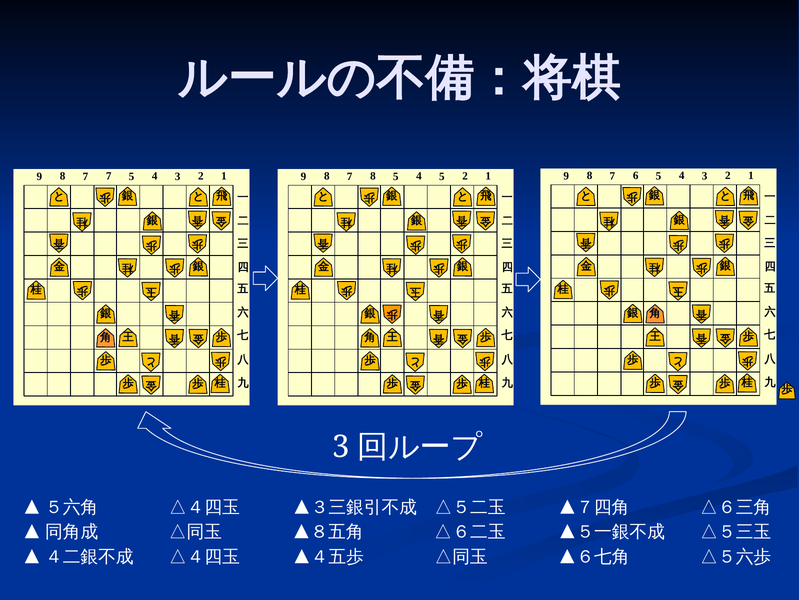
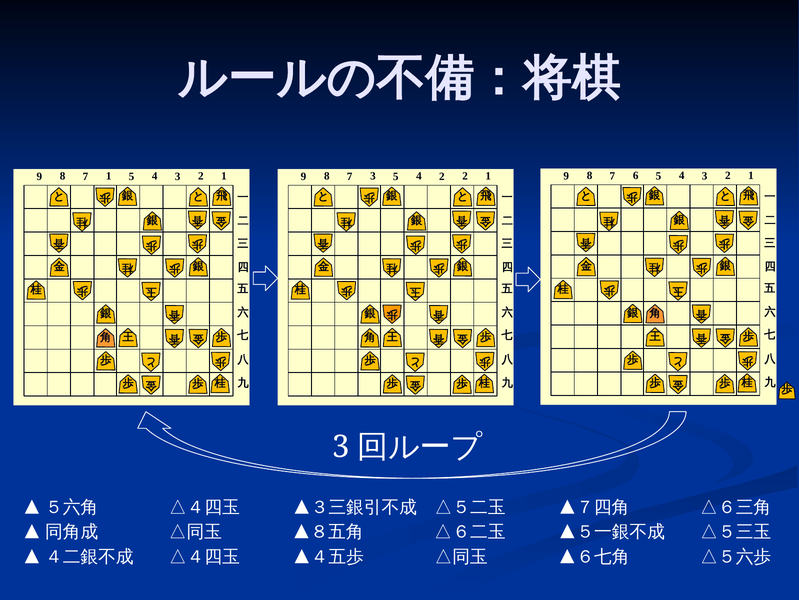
7 7: 7 -> 1
7 8: 8 -> 3
4 5: 5 -> 2
